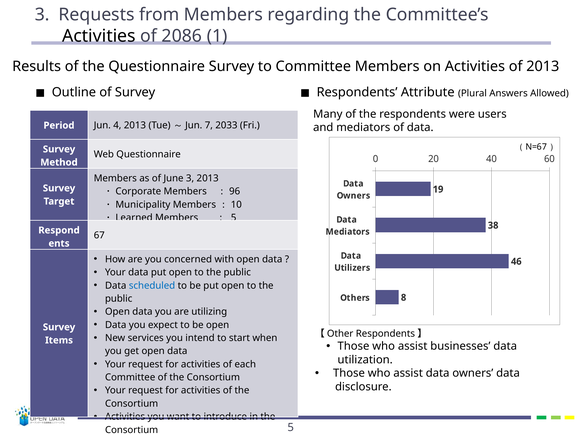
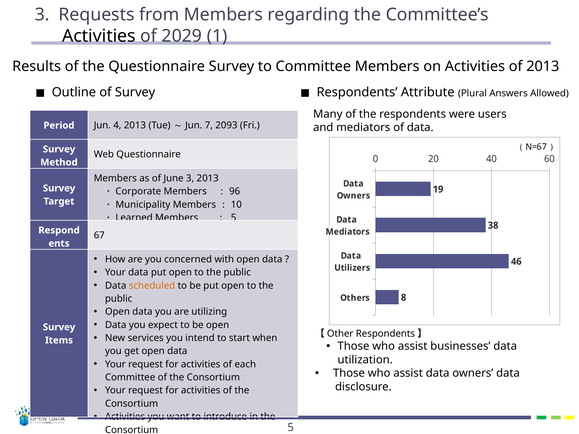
2086: 2086 -> 2029
2033: 2033 -> 2093
scheduled colour: blue -> orange
